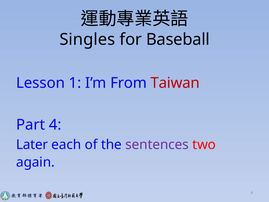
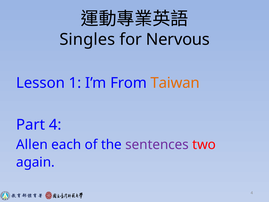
Baseball: Baseball -> Nervous
Taiwan colour: red -> orange
Later: Later -> Allen
